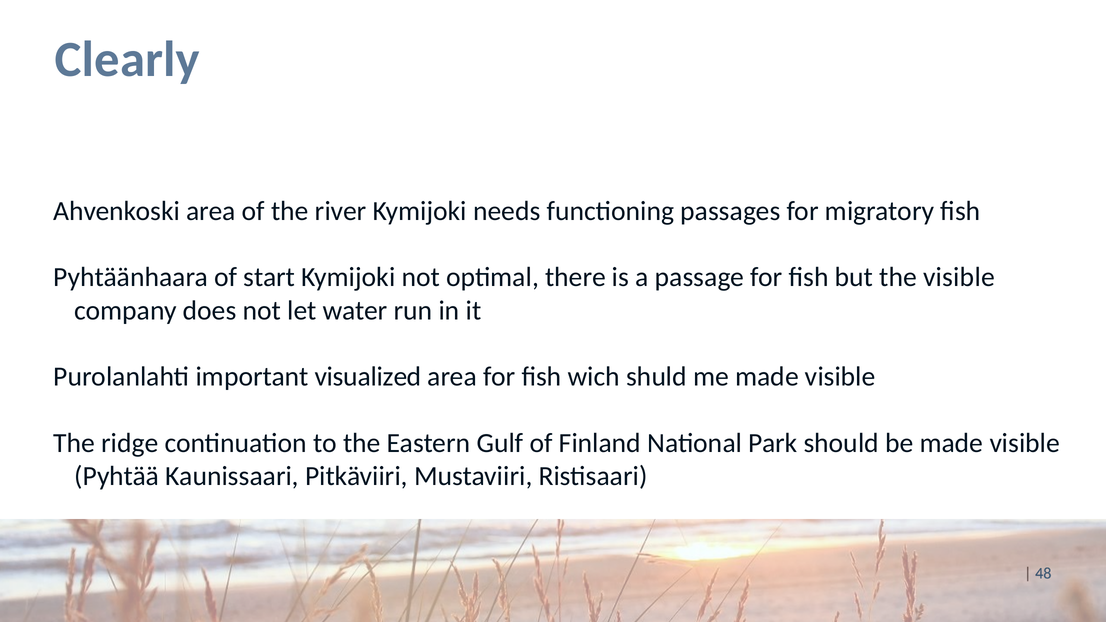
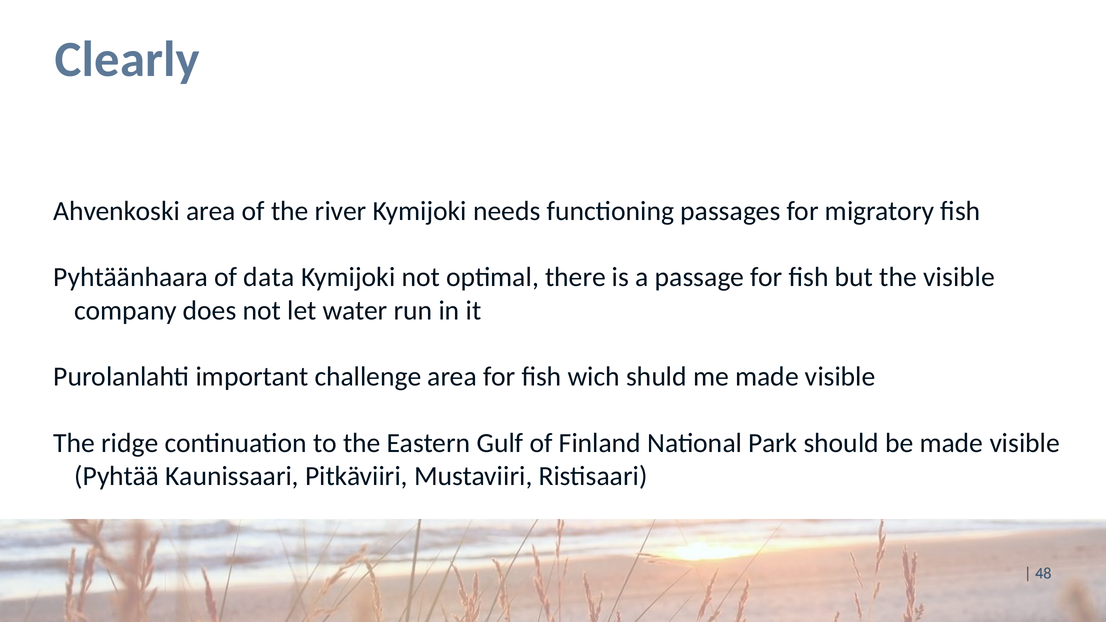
start: start -> data
visualized: visualized -> challenge
